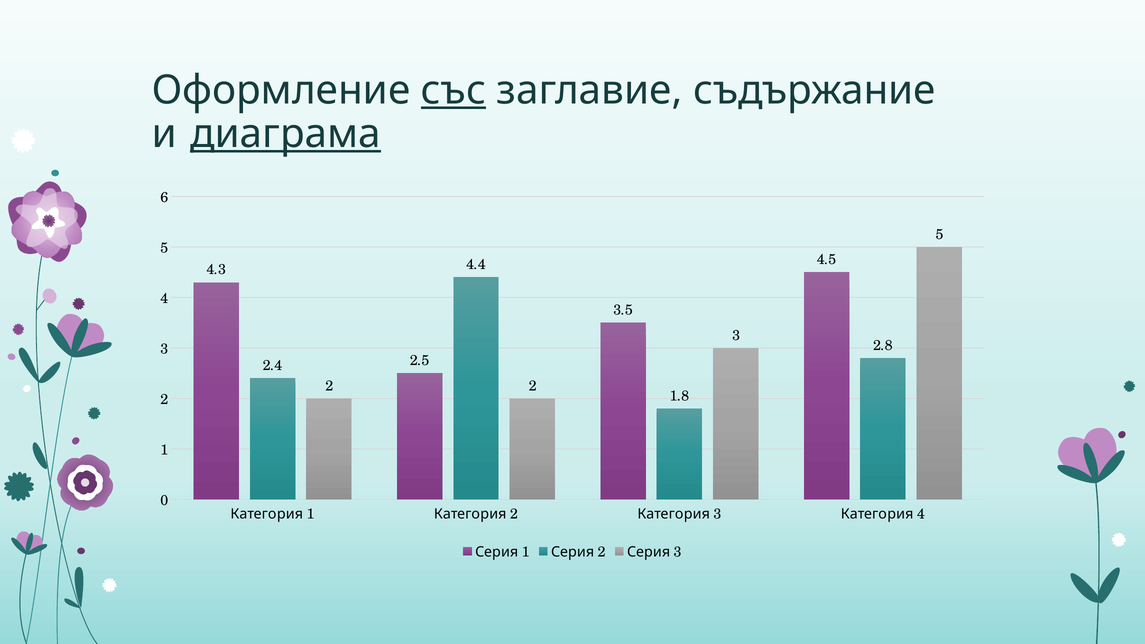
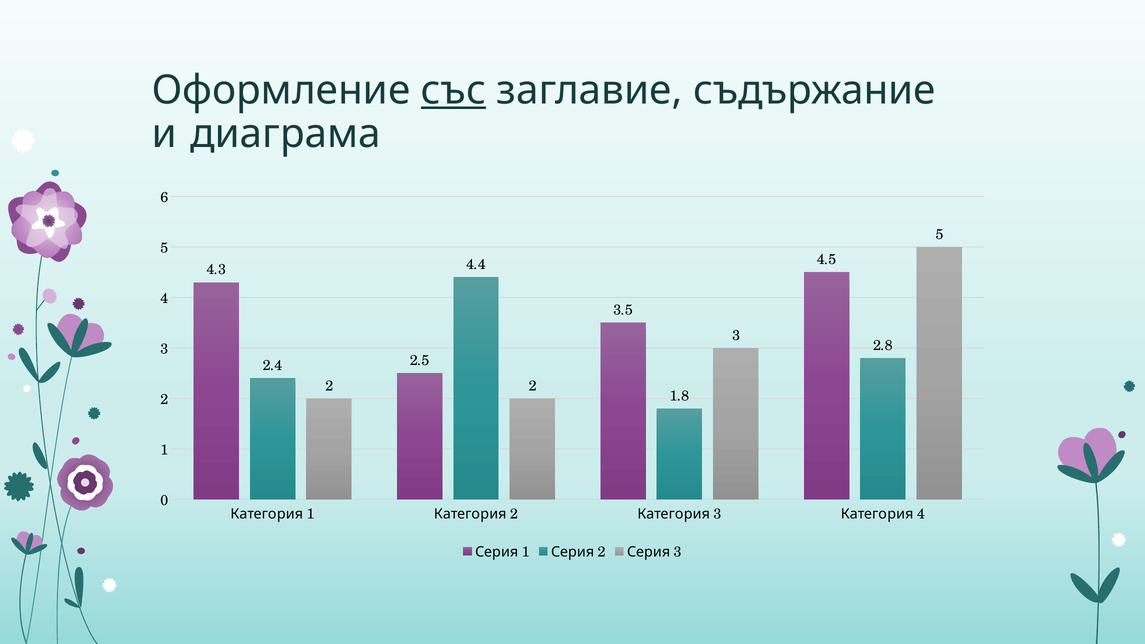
диаграма underline: present -> none
